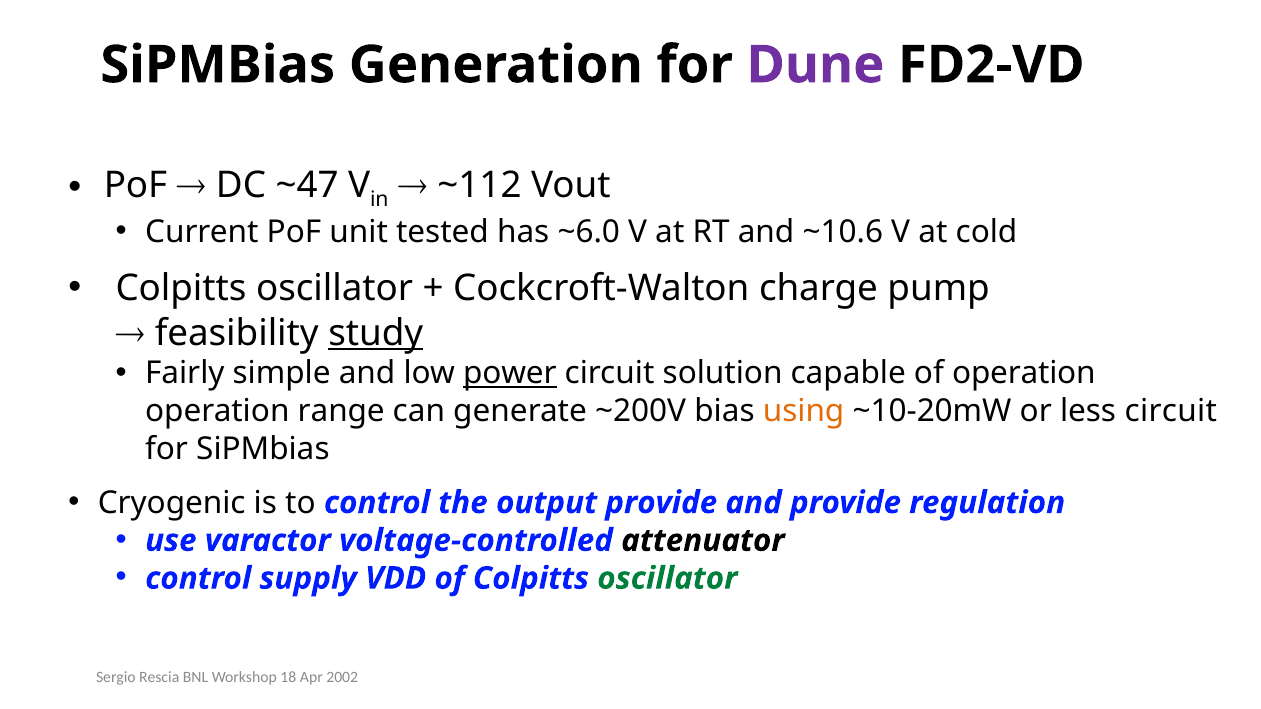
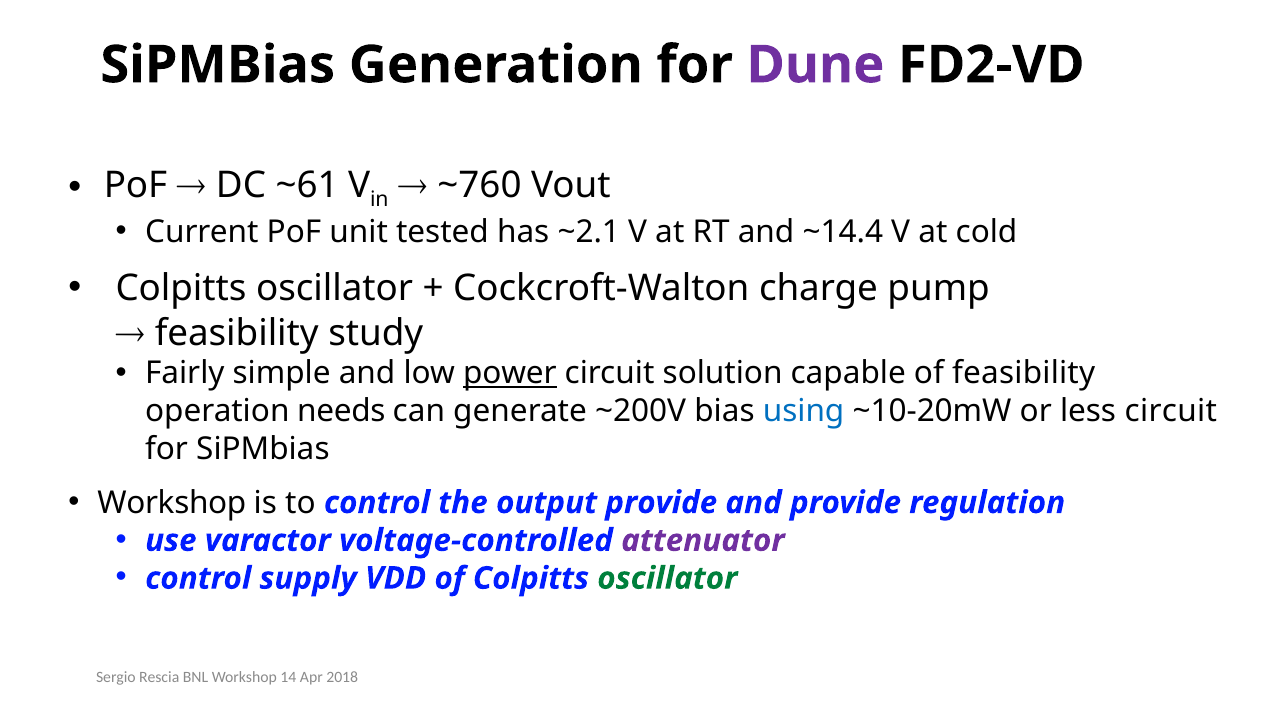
~47: ~47 -> ~61
~112: ~112 -> ~760
~6.0: ~6.0 -> ~2.1
~10.6: ~10.6 -> ~14.4
study underline: present -> none
of operation: operation -> feasibility
range: range -> needs
using colour: orange -> blue
Cryogenic at (172, 503): Cryogenic -> Workshop
attenuator colour: black -> purple
18: 18 -> 14
2002: 2002 -> 2018
